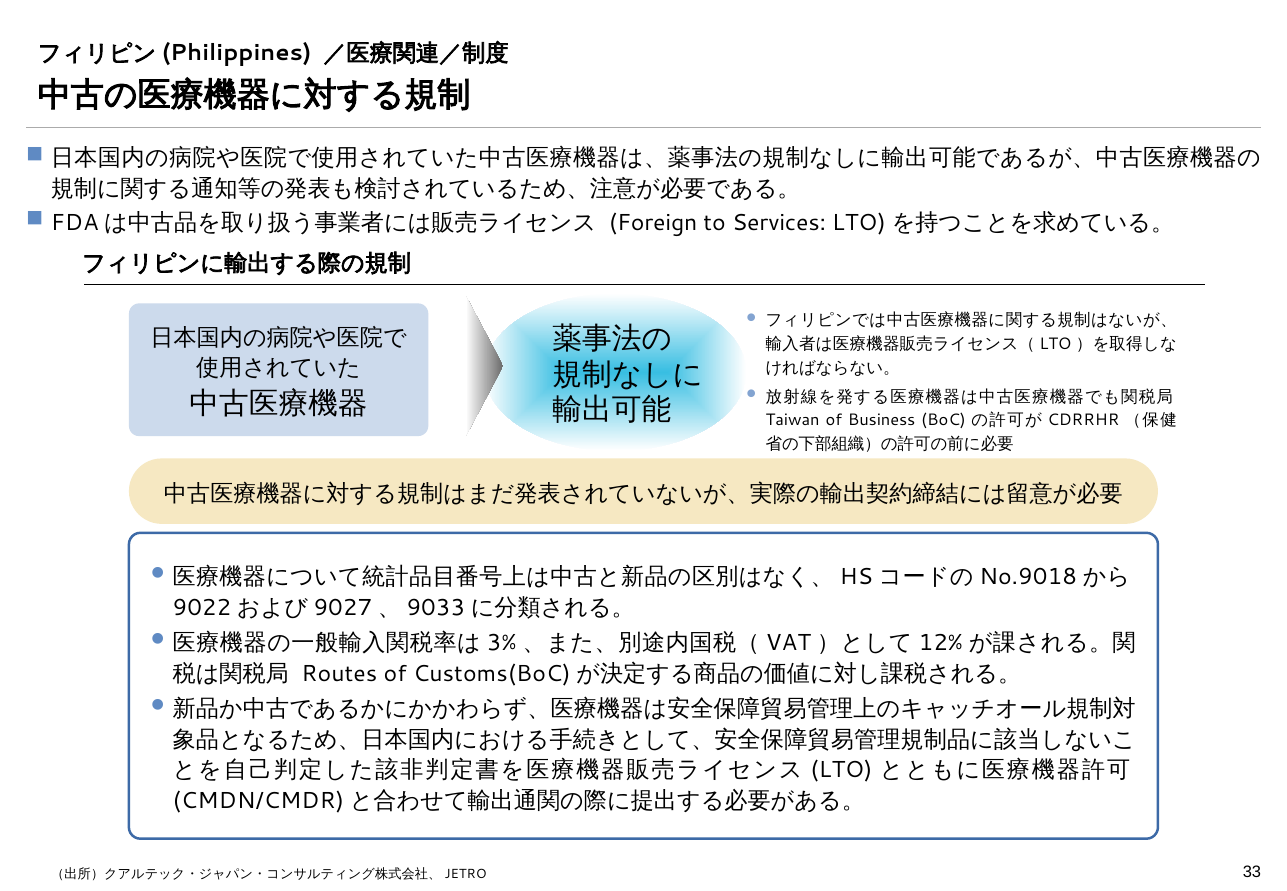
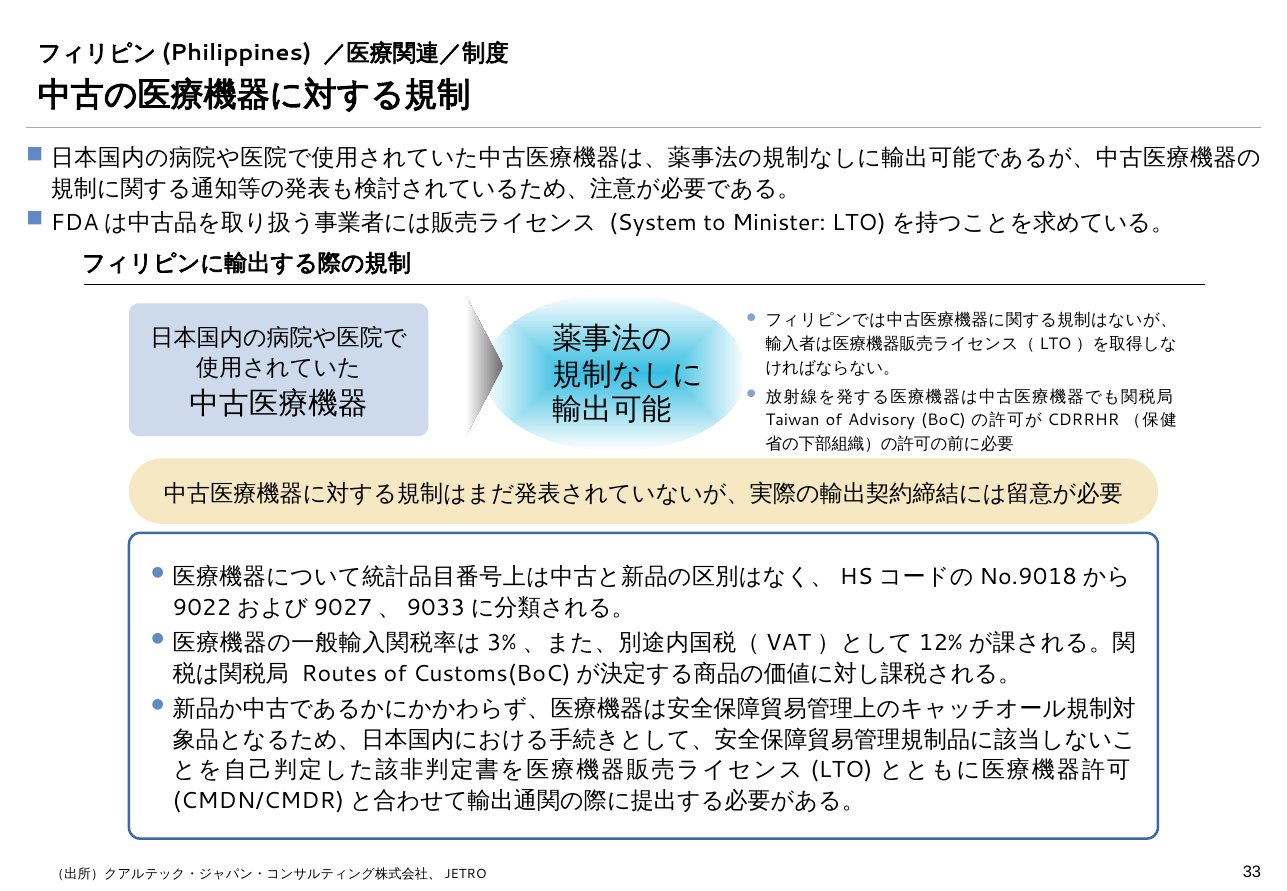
Foreign: Foreign -> System
Services: Services -> Minister
Business: Business -> Advisory
